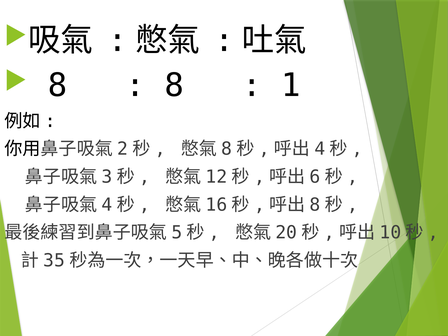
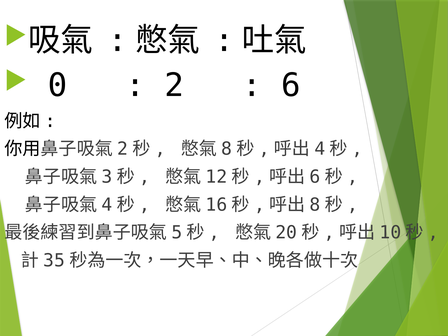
8 at (57, 86): 8 -> 0
8 at (174, 86): 8 -> 2
1: 1 -> 6
